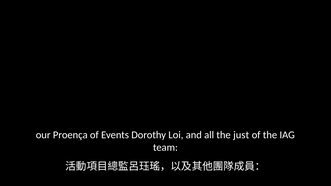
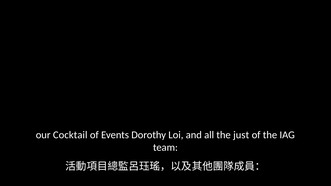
Proença: Proença -> Cocktail
